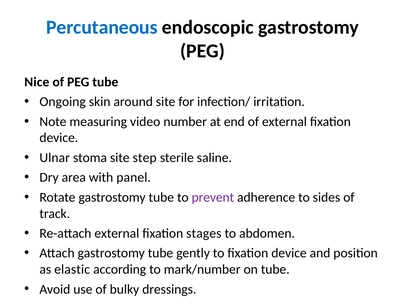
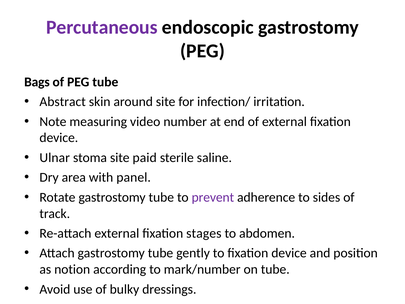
Percutaneous colour: blue -> purple
Nice: Nice -> Bags
Ongoing: Ongoing -> Abstract
step: step -> paid
elastic: elastic -> notion
